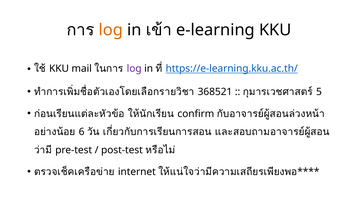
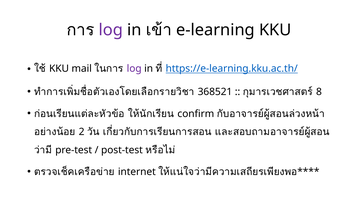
log at (111, 30) colour: orange -> purple
5: 5 -> 8
6: 6 -> 2
